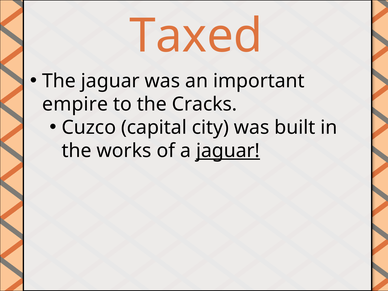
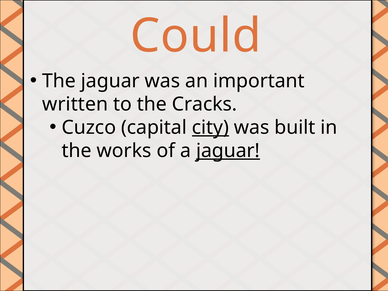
Taxed: Taxed -> Could
empire: empire -> written
city underline: none -> present
